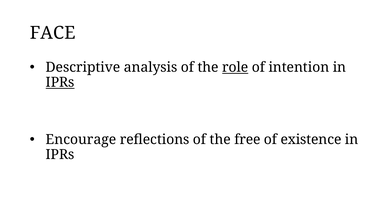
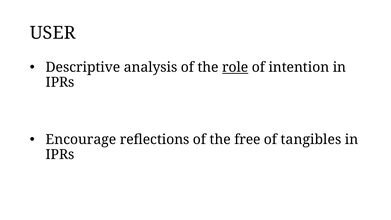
FACE: FACE -> USER
IPRs at (60, 82) underline: present -> none
existence: existence -> tangibles
